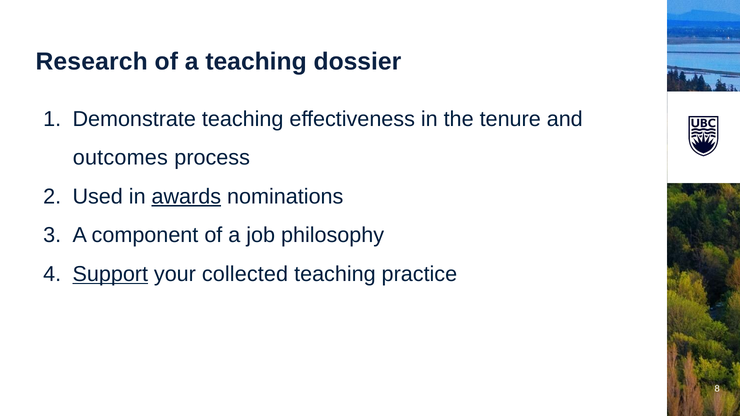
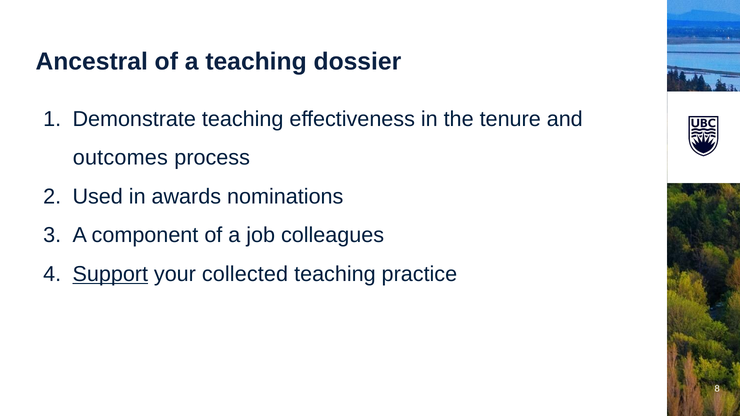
Research: Research -> Ancestral
awards underline: present -> none
philosophy: philosophy -> colleagues
